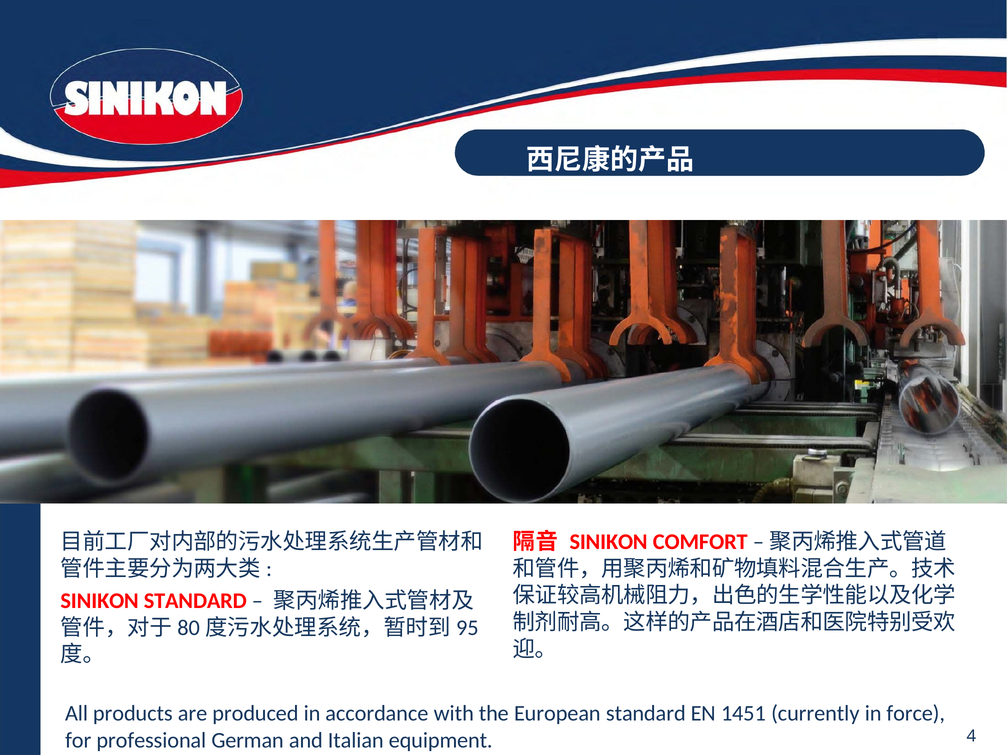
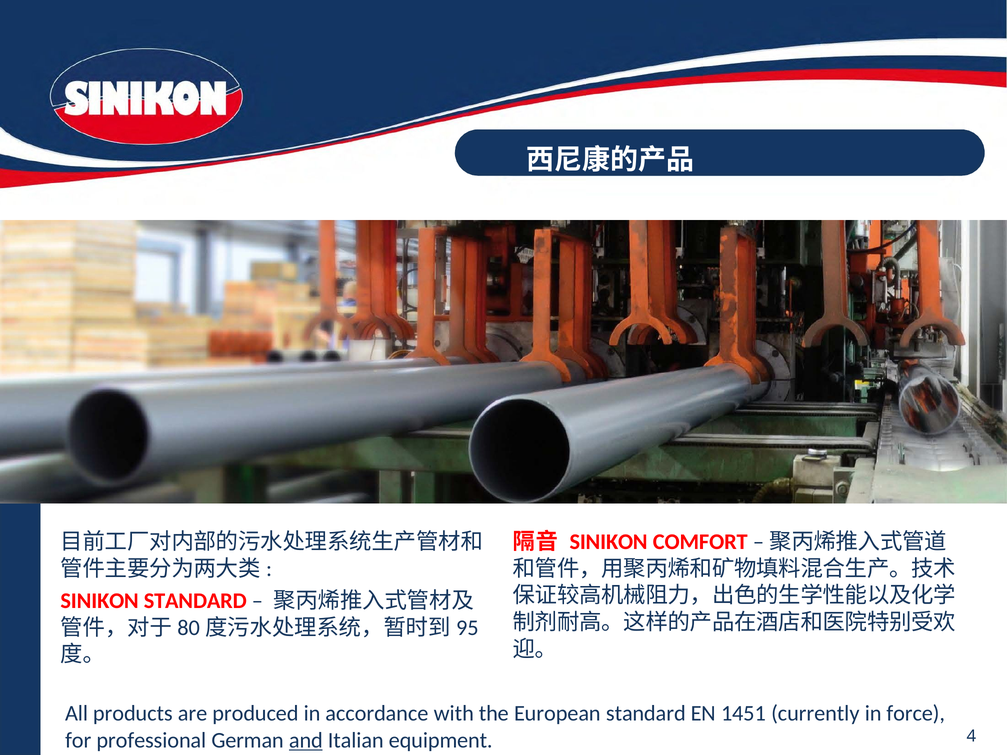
and underline: none -> present
